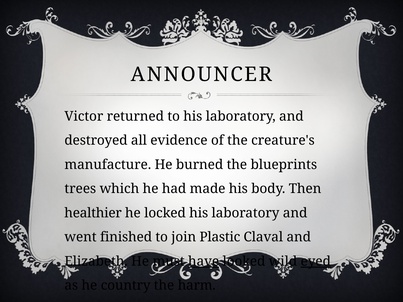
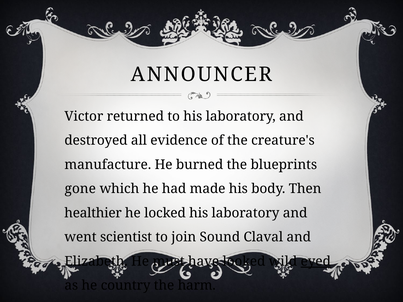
trees: trees -> gone
finished: finished -> scientist
Plastic: Plastic -> Sound
have underline: present -> none
